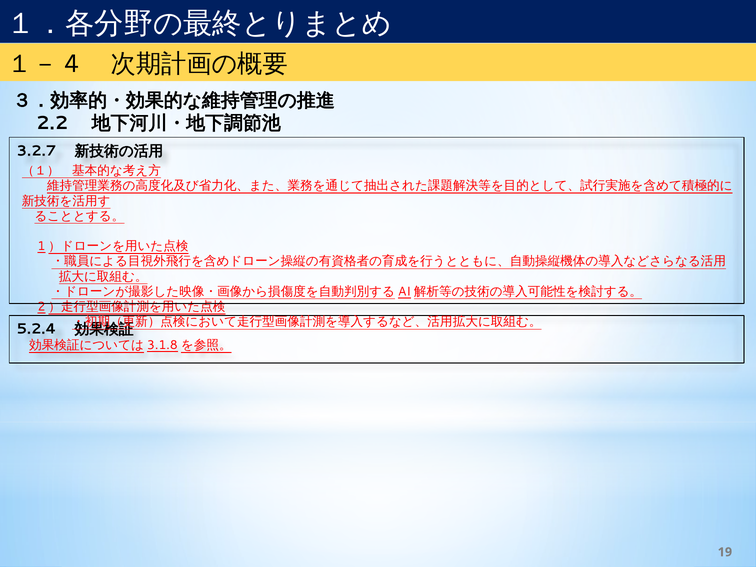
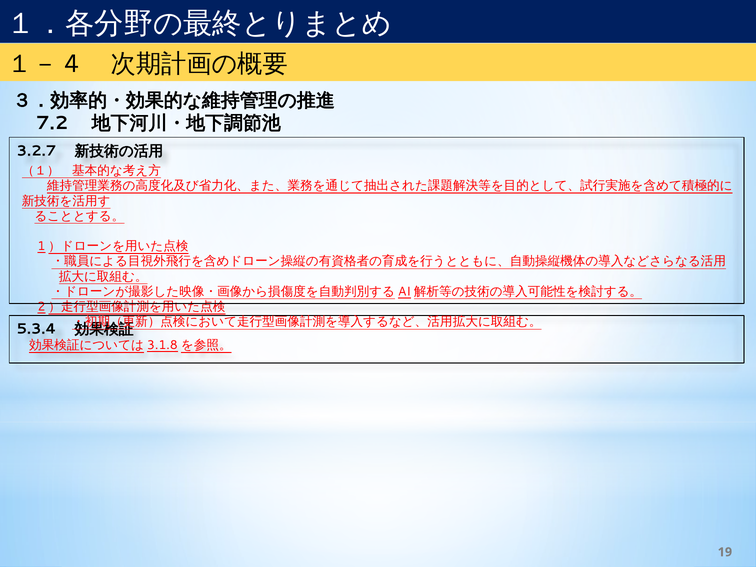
2.2: 2.2 -> 7.2
5.2.4: 5.2.4 -> 5.3.4
